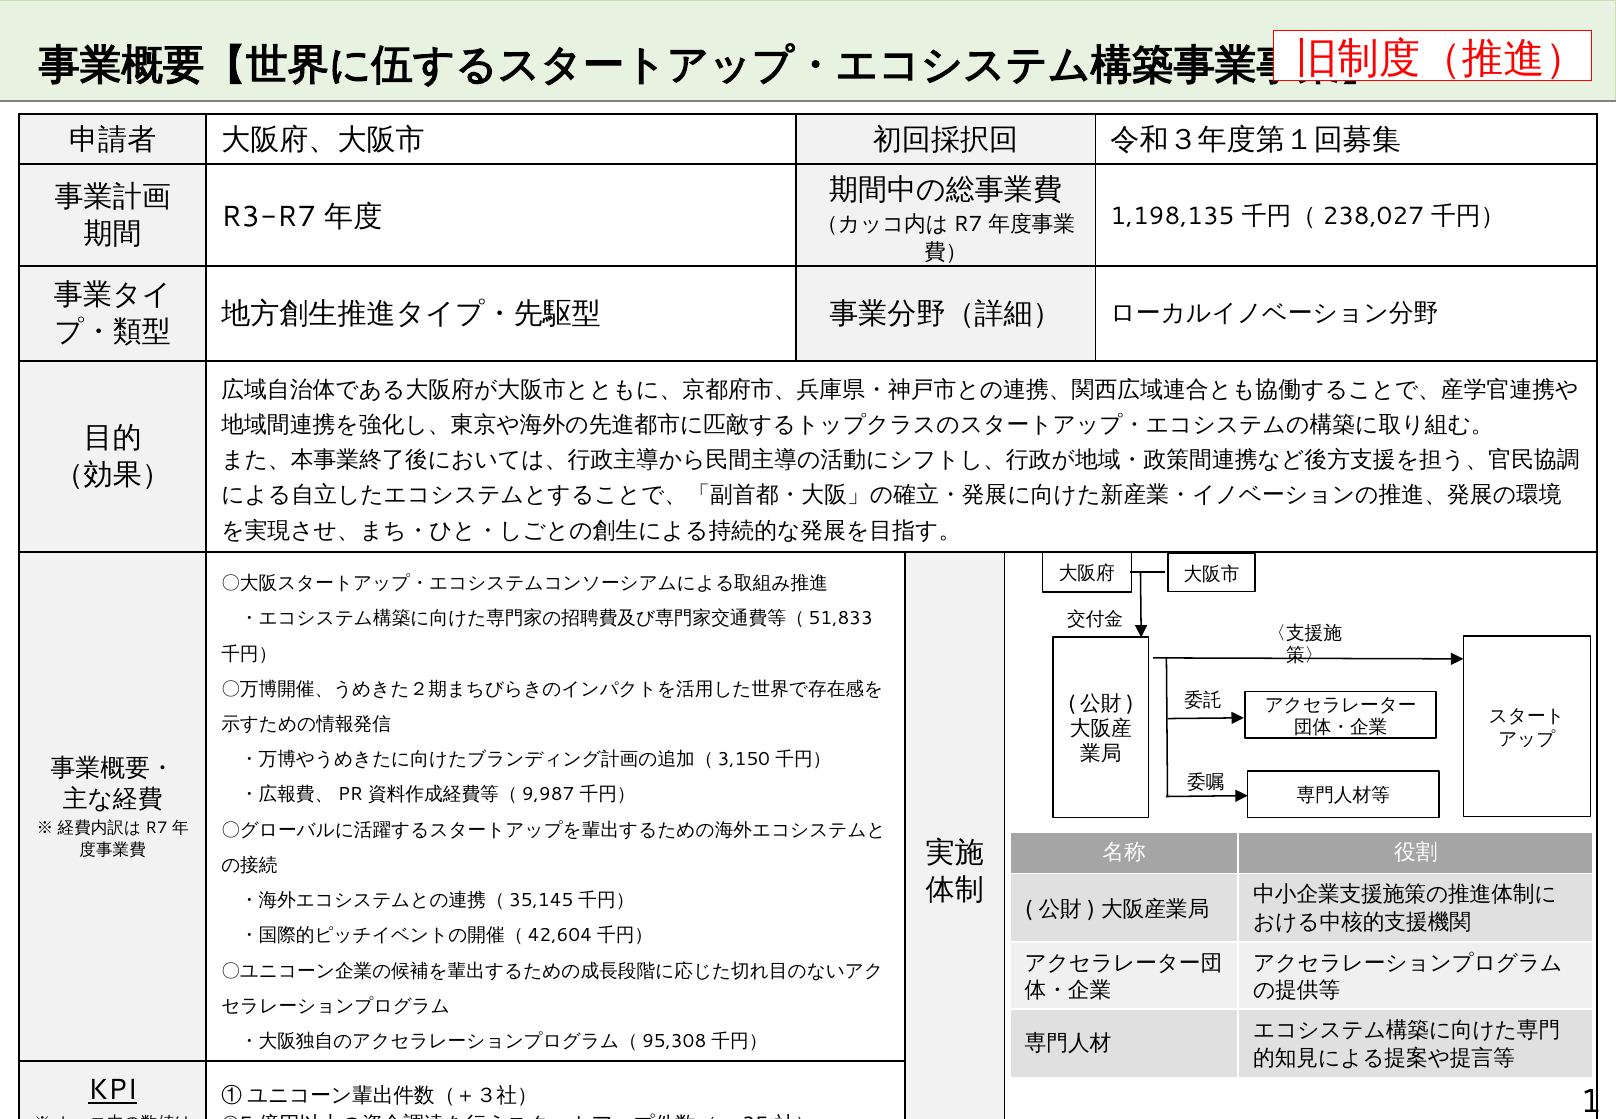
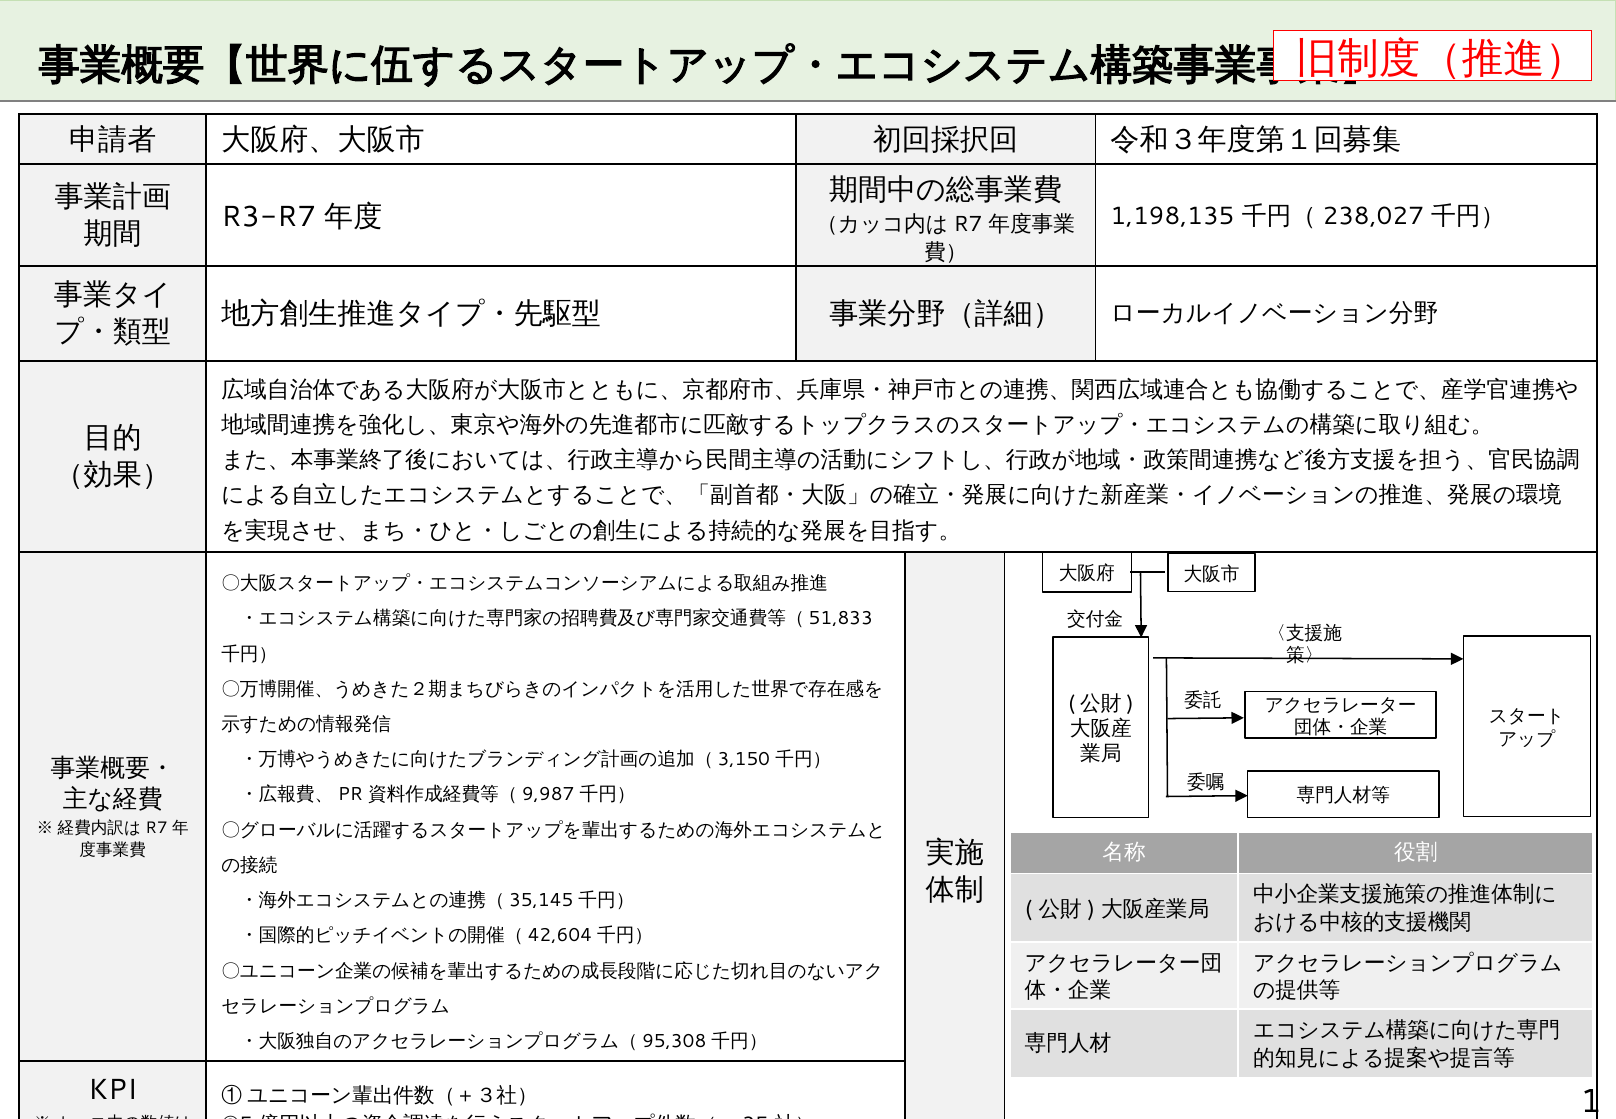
KPI at (113, 1090) underline: present -> none
